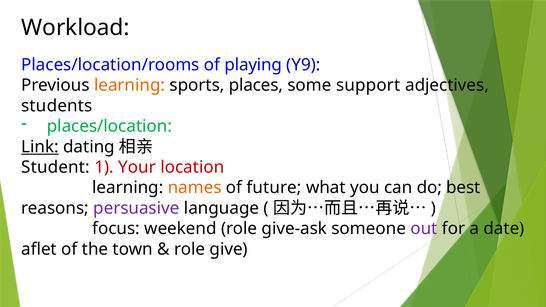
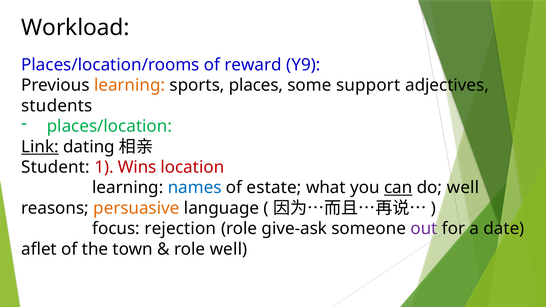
playing: playing -> reward
Your: Your -> Wins
names colour: orange -> blue
future: future -> estate
can underline: none -> present
do best: best -> well
persuasive colour: purple -> orange
weekend: weekend -> rejection
role give: give -> well
